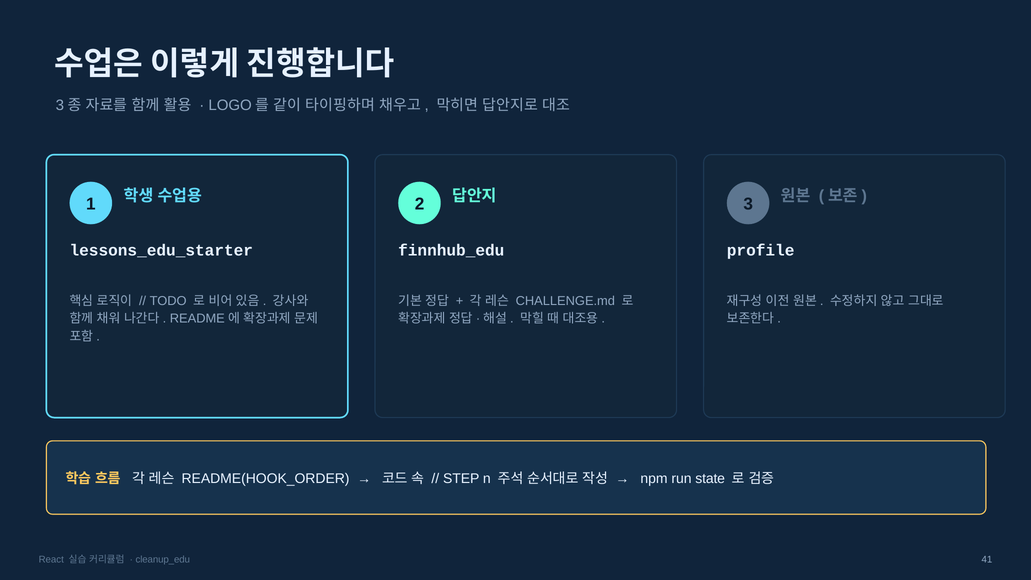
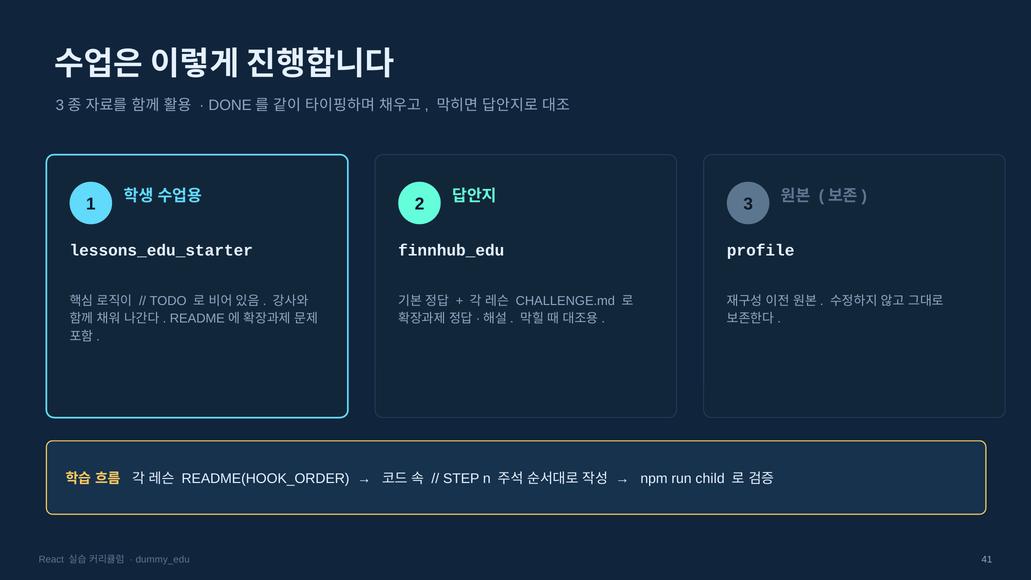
LOGO: LOGO -> DONE
state: state -> child
cleanup_edu: cleanup_edu -> dummy_edu
